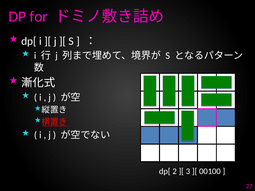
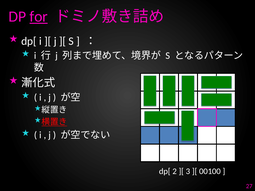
for underline: none -> present
